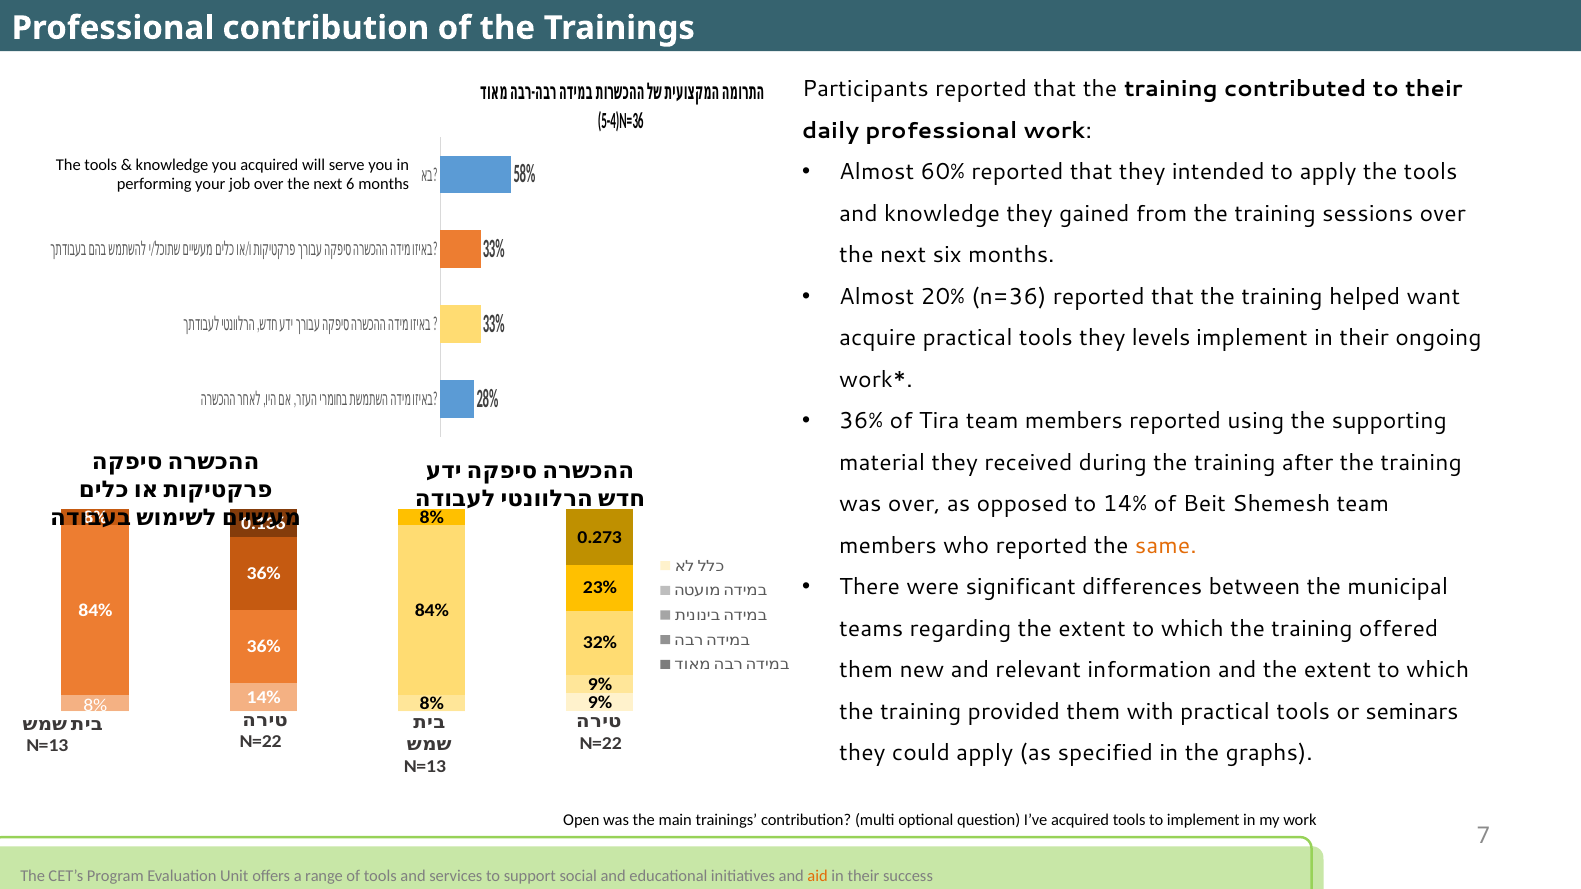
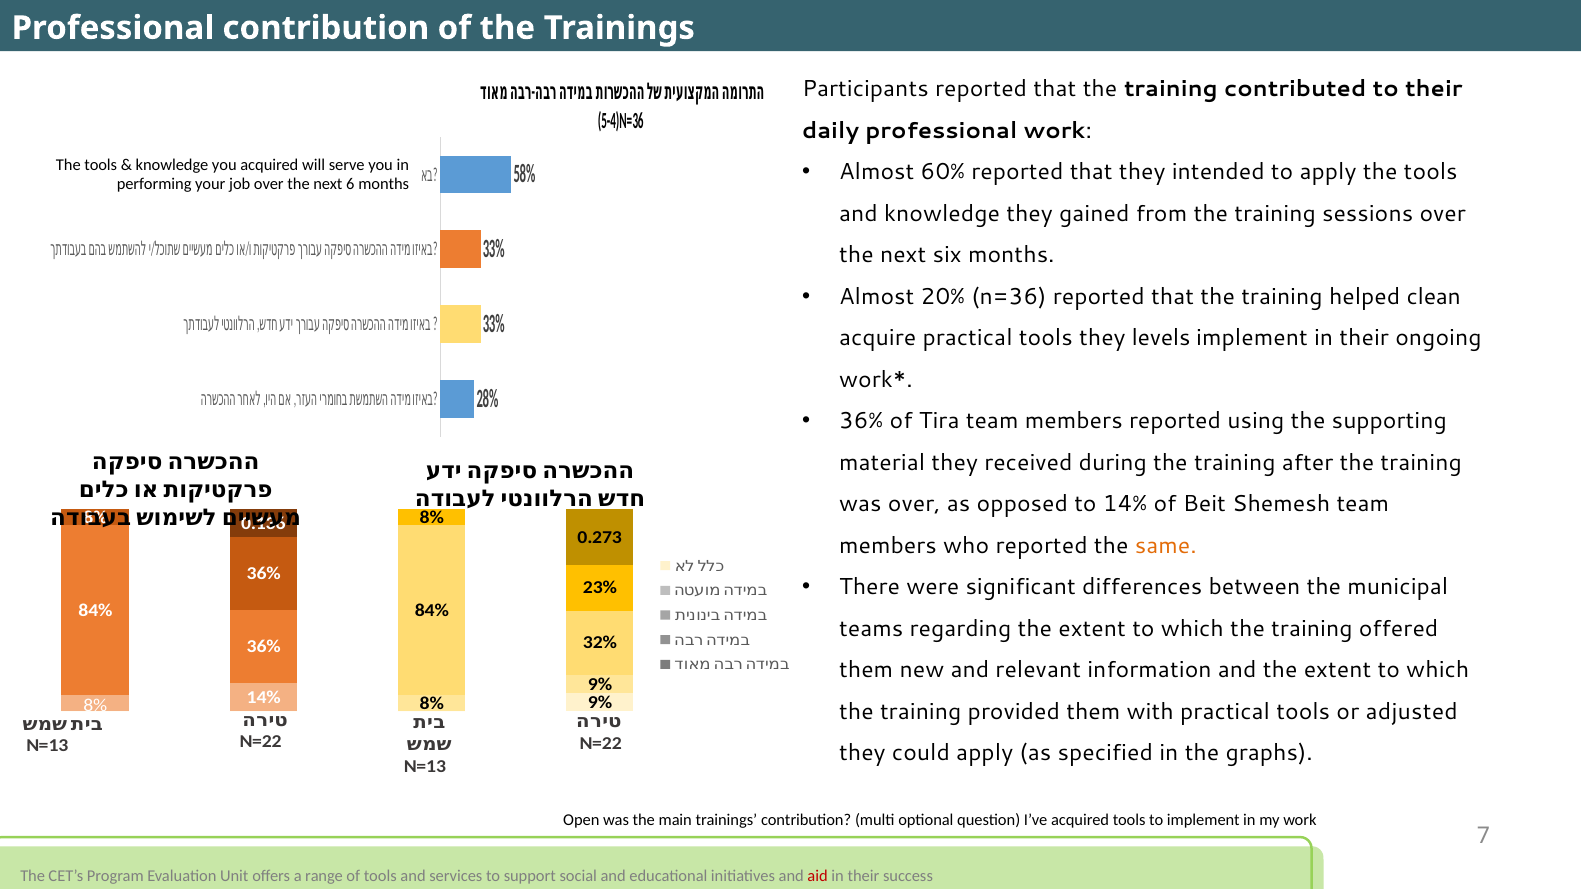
want: want -> clean
seminars: seminars -> adjusted
aid colour: orange -> red
